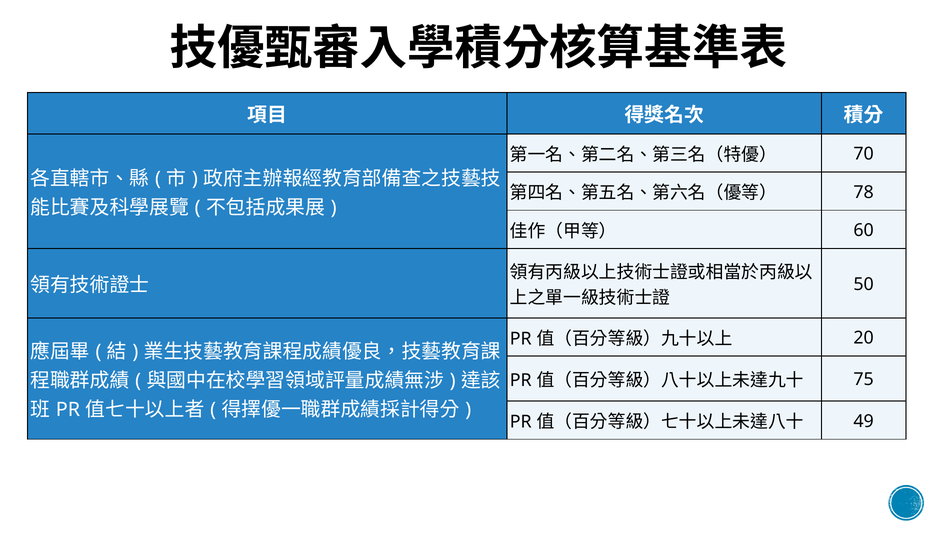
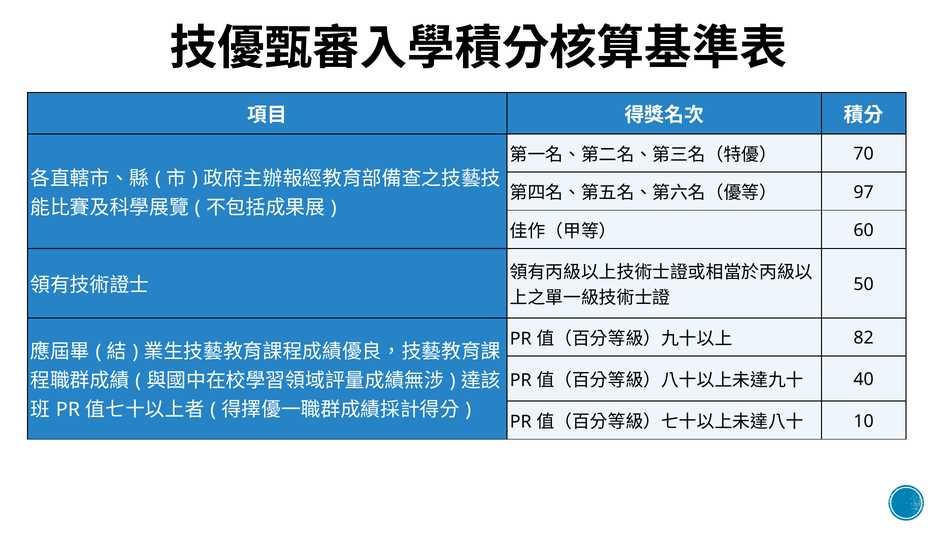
78: 78 -> 97
20: 20 -> 82
75: 75 -> 40
49: 49 -> 10
